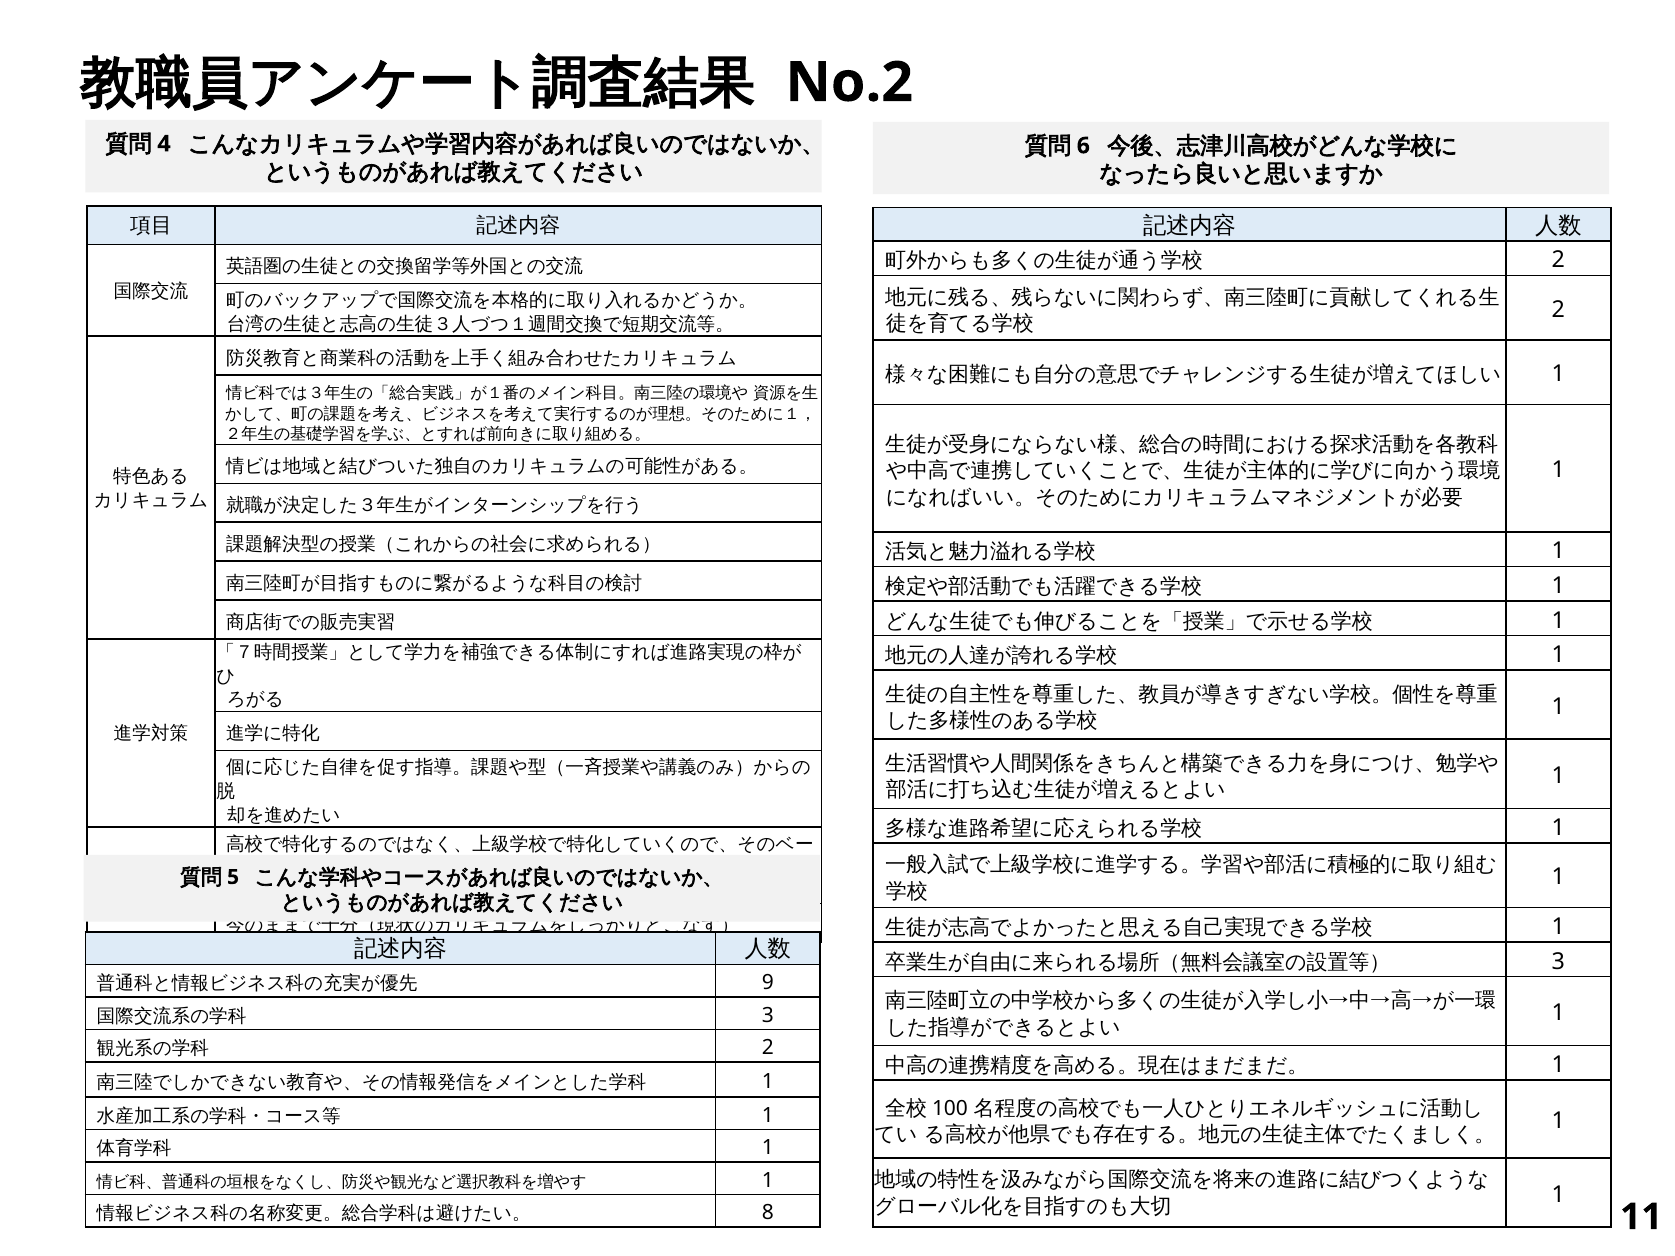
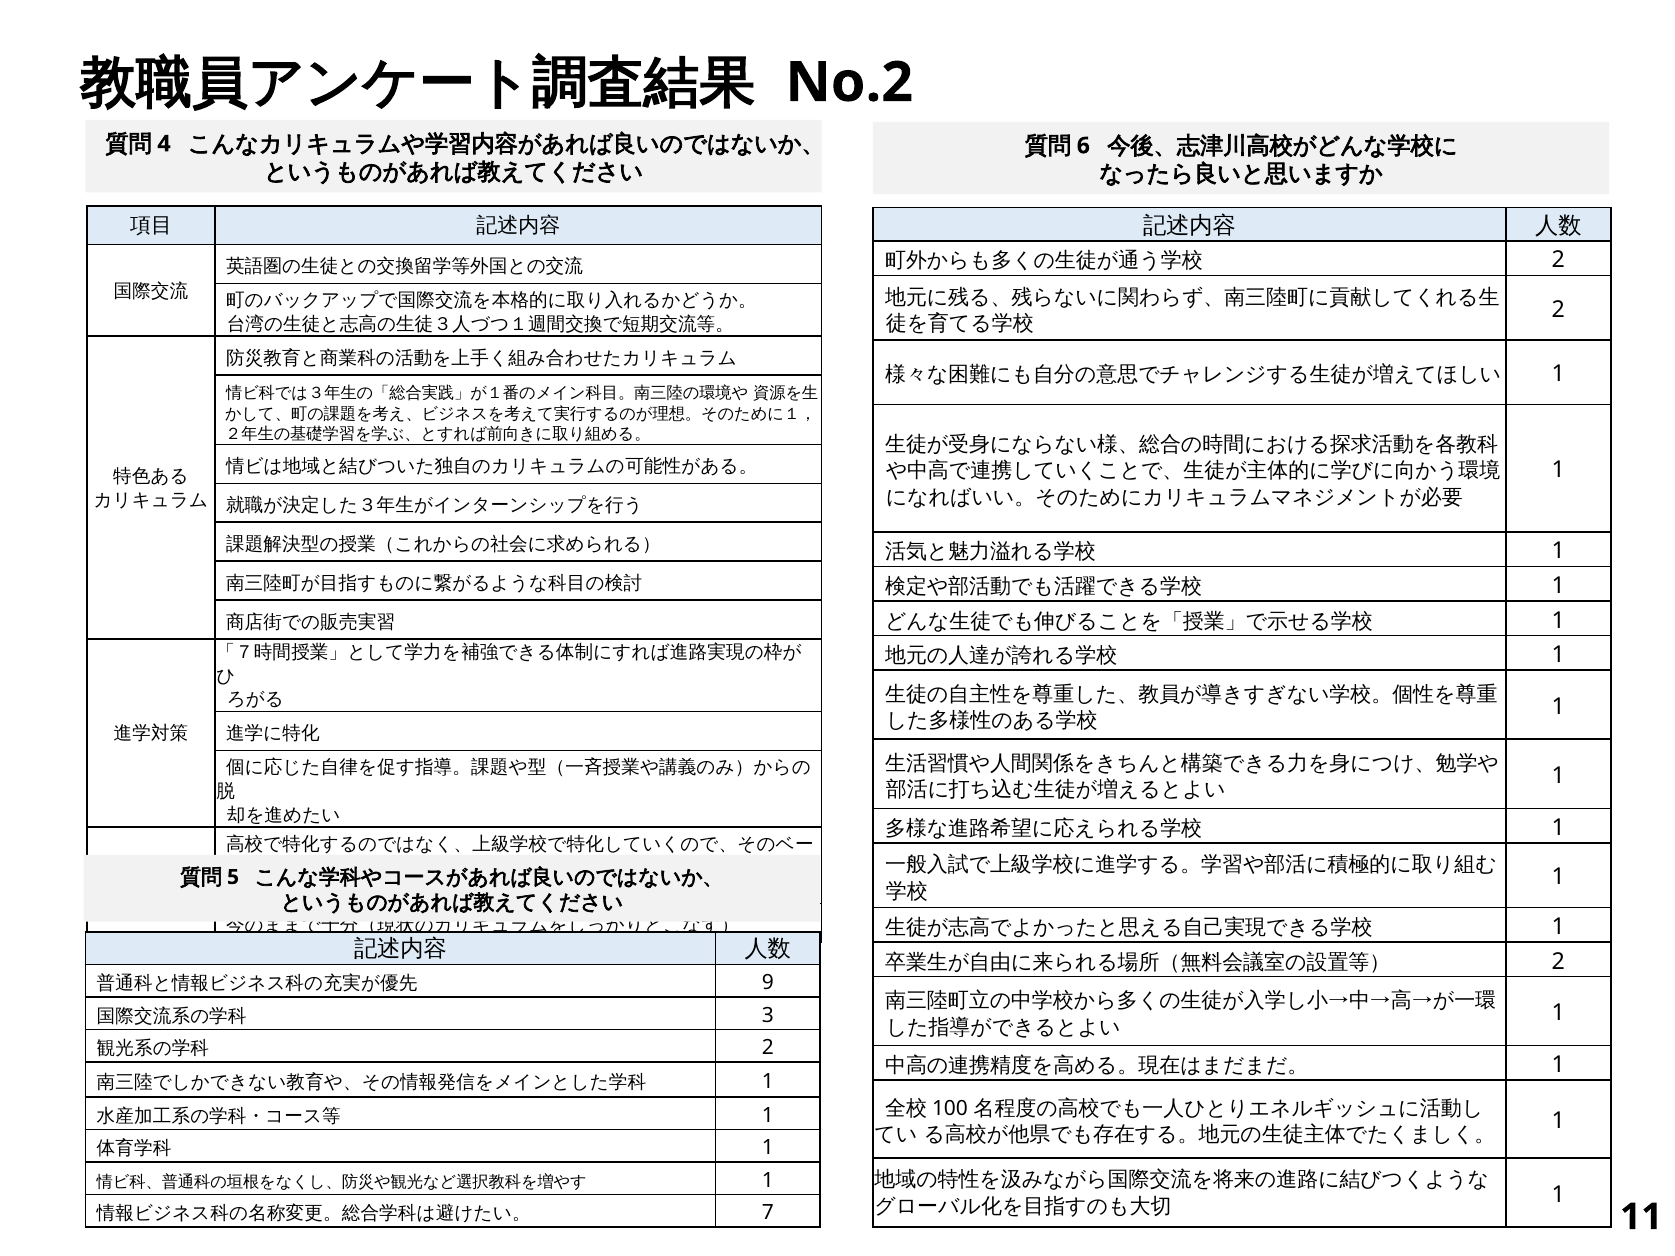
3 at (1558, 962): 3 -> 2
8: 8 -> 7
